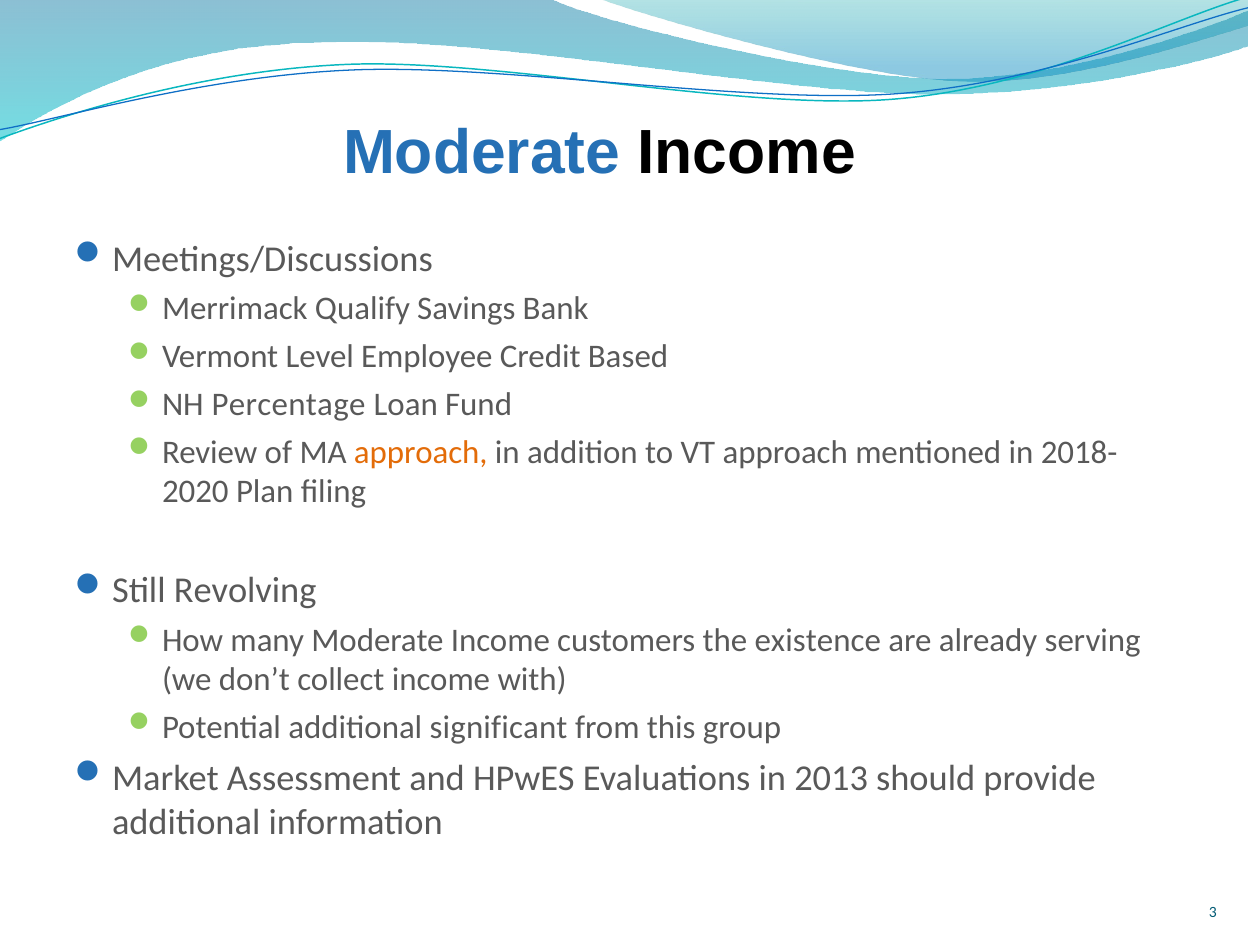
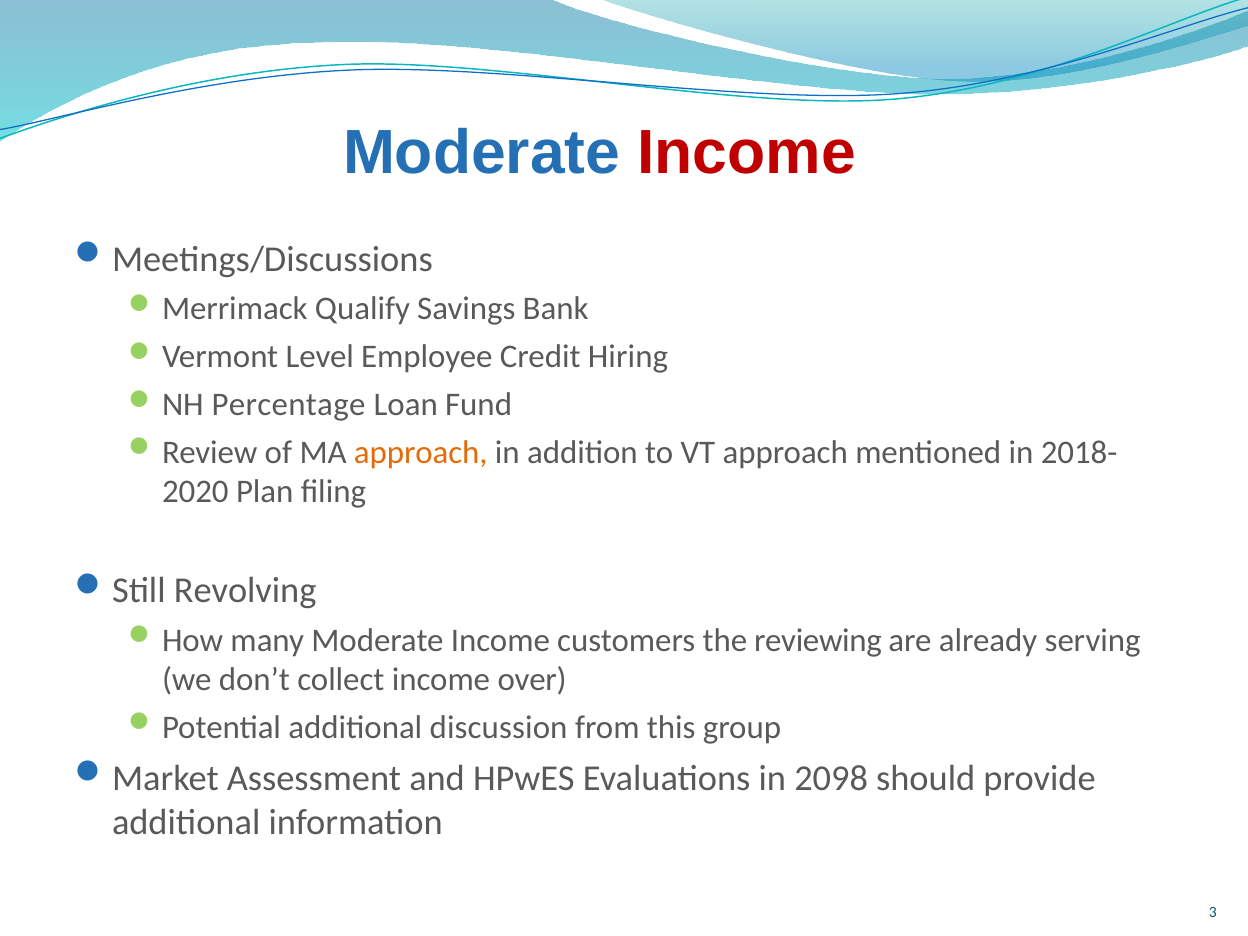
Income at (747, 153) colour: black -> red
Based: Based -> Hiring
existence: existence -> reviewing
with: with -> over
significant: significant -> discussion
2013: 2013 -> 2098
